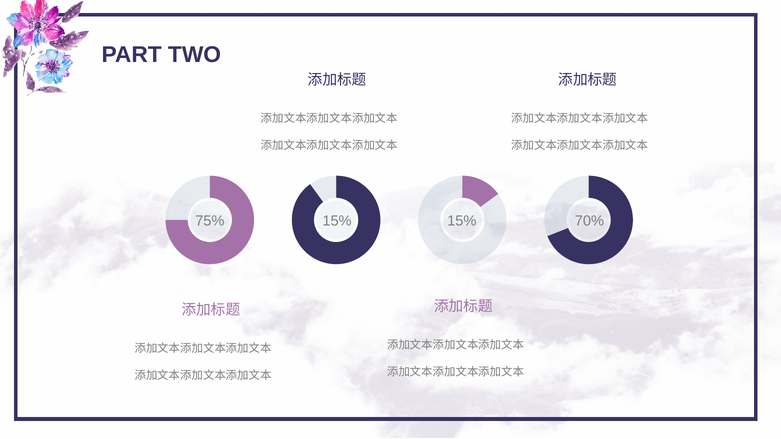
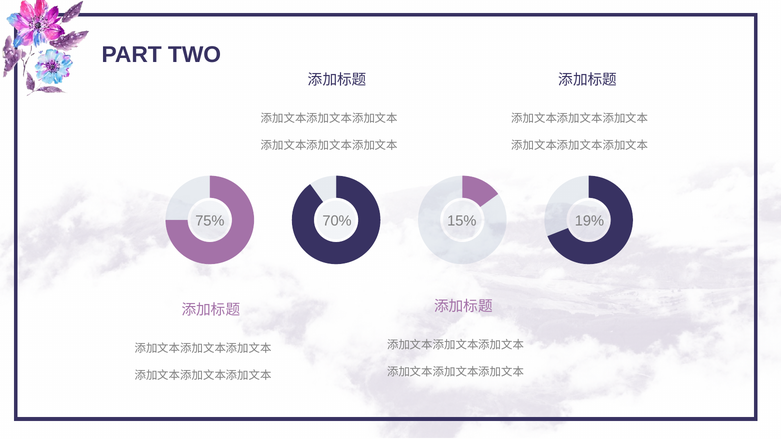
75% 15%: 15% -> 70%
70%: 70% -> 19%
